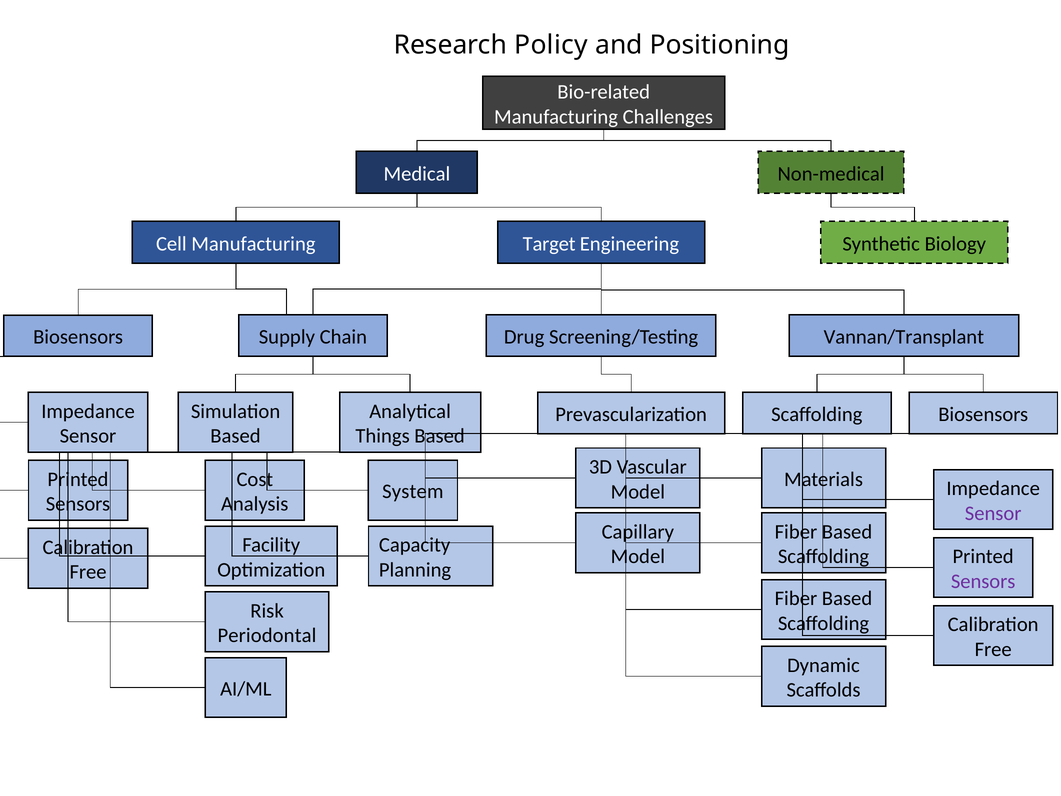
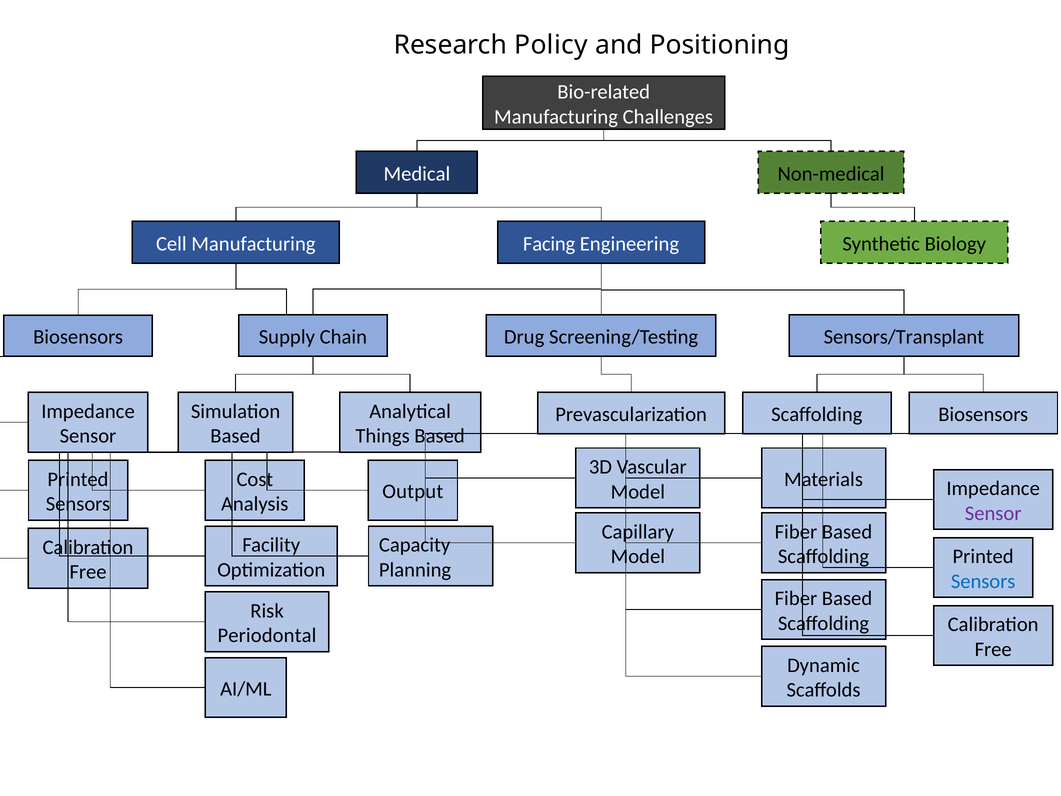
Target: Target -> Facing
Vannan/Transplant: Vannan/Transplant -> Sensors/Transplant
System: System -> Output
Sensors at (983, 581) colour: purple -> blue
